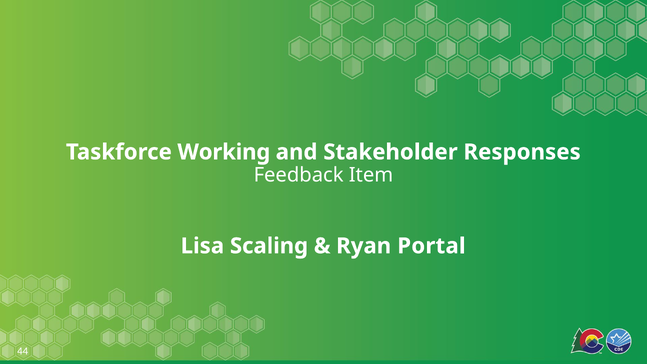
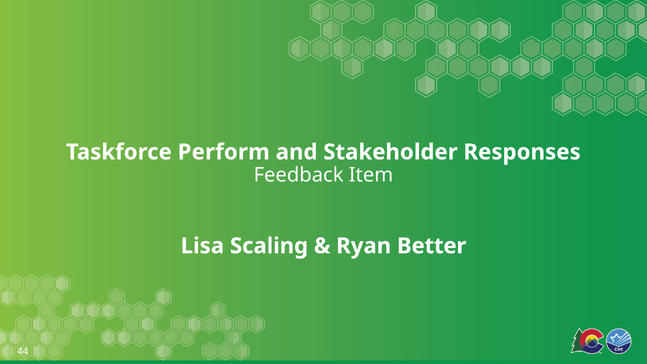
Working: Working -> Perform
Portal: Portal -> Better
